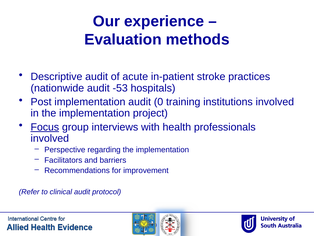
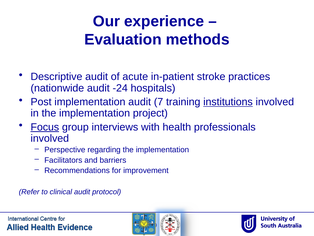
-53: -53 -> -24
0: 0 -> 7
institutions underline: none -> present
